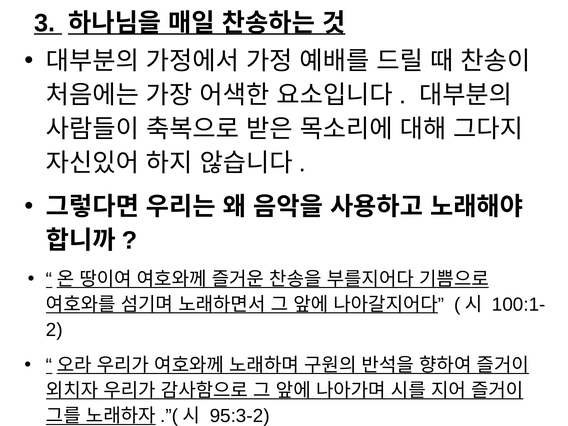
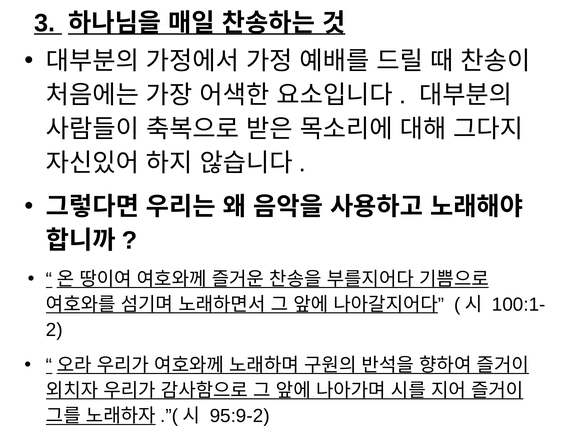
95:3-2: 95:3-2 -> 95:9-2
